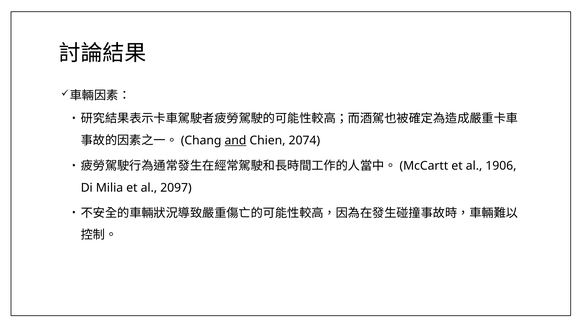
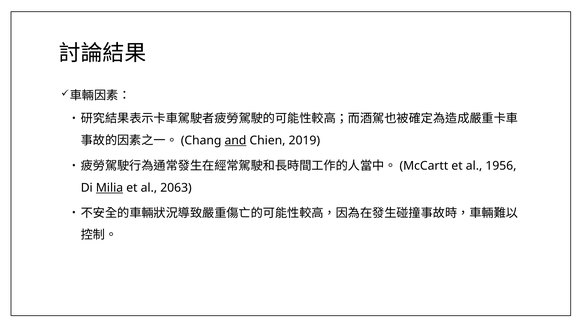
2074: 2074 -> 2019
1906: 1906 -> 1956
Milia underline: none -> present
2097: 2097 -> 2063
